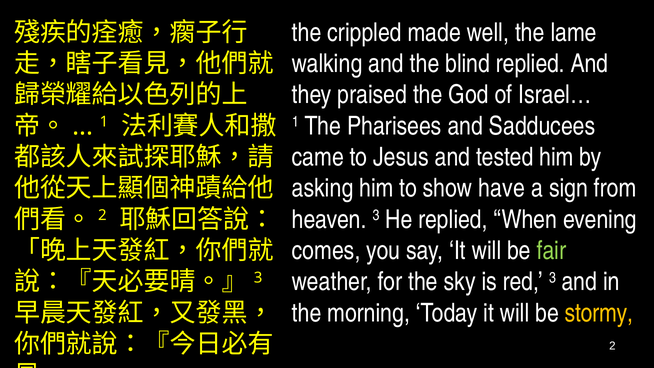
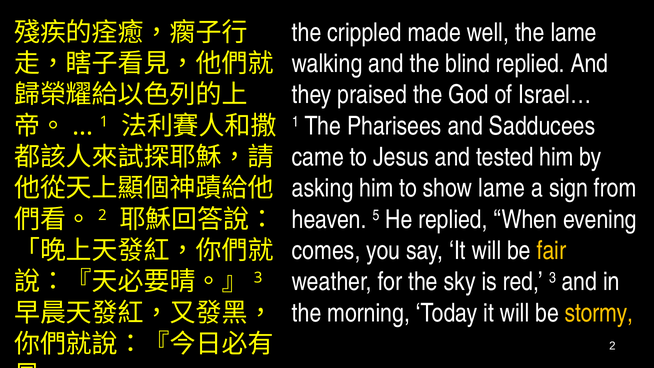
show have: have -> lame
heaven 3: 3 -> 5
fair colour: light green -> yellow
